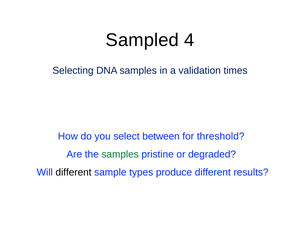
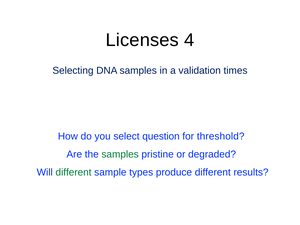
Sampled: Sampled -> Licenses
between: between -> question
different at (74, 172) colour: black -> green
